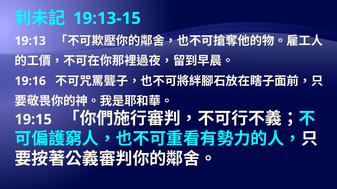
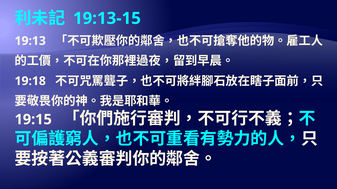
19:16: 19:16 -> 19:18
